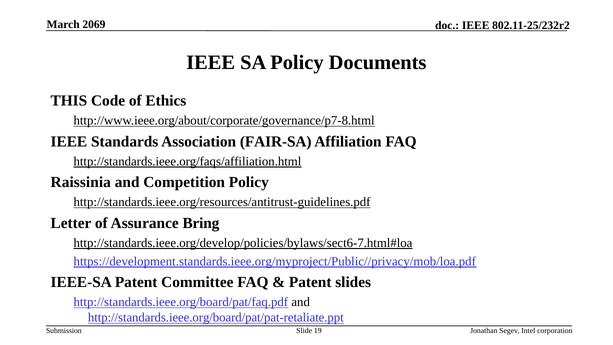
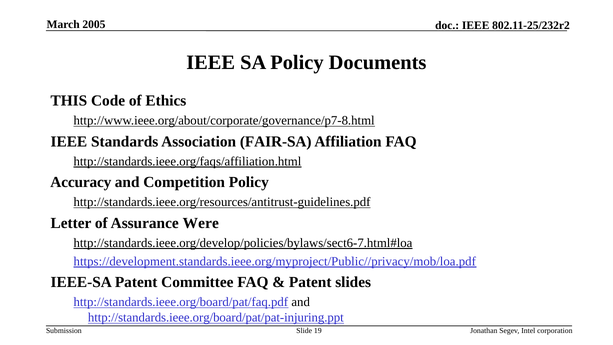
2069: 2069 -> 2005
Raissinia: Raissinia -> Accuracy
Bring: Bring -> Were
http://standards.ieee.org/board/pat/pat-retaliate.ppt: http://standards.ieee.org/board/pat/pat-retaliate.ppt -> http://standards.ieee.org/board/pat/pat-injuring.ppt
